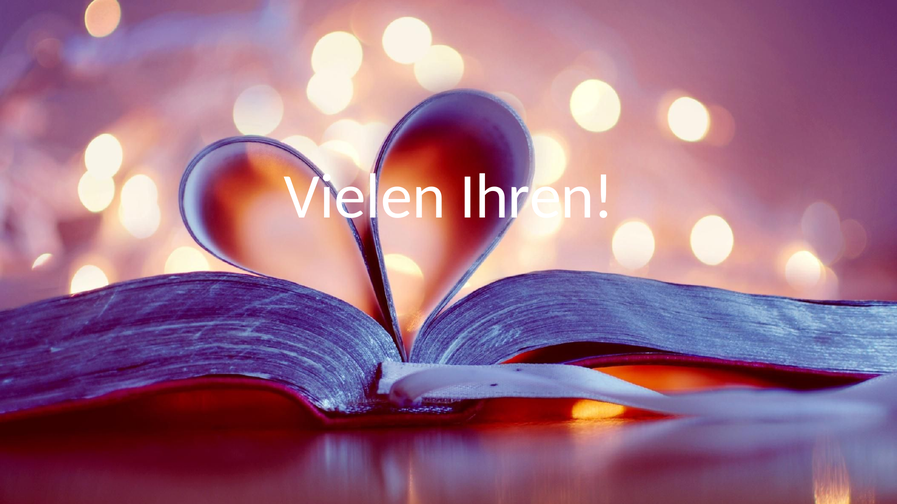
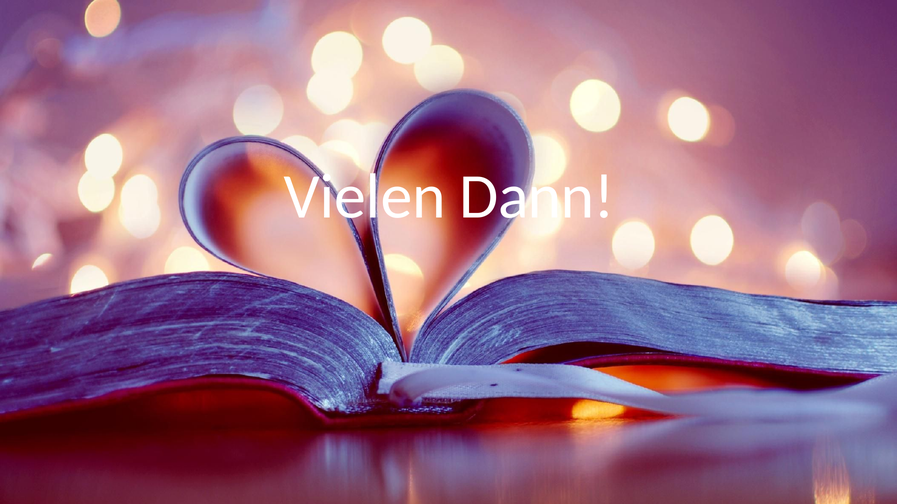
Ihren: Ihren -> Dann
